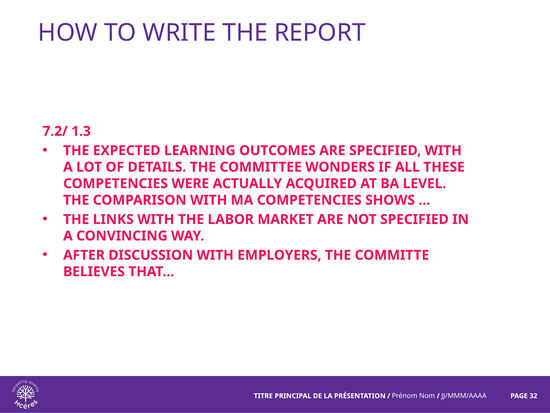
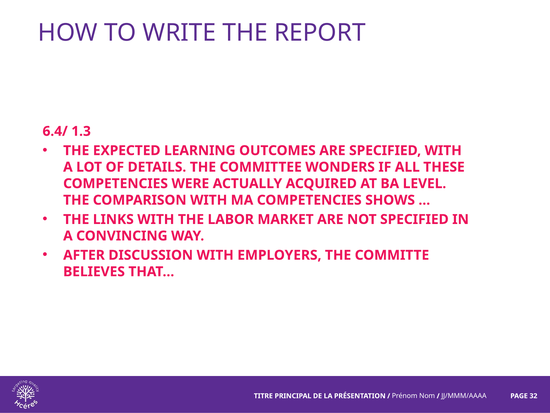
7.2/: 7.2/ -> 6.4/
